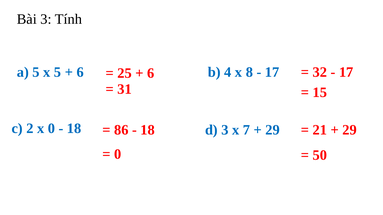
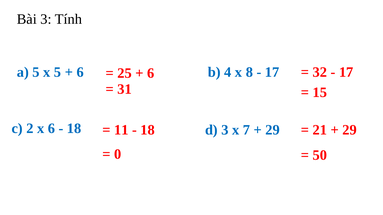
x 0: 0 -> 6
86: 86 -> 11
